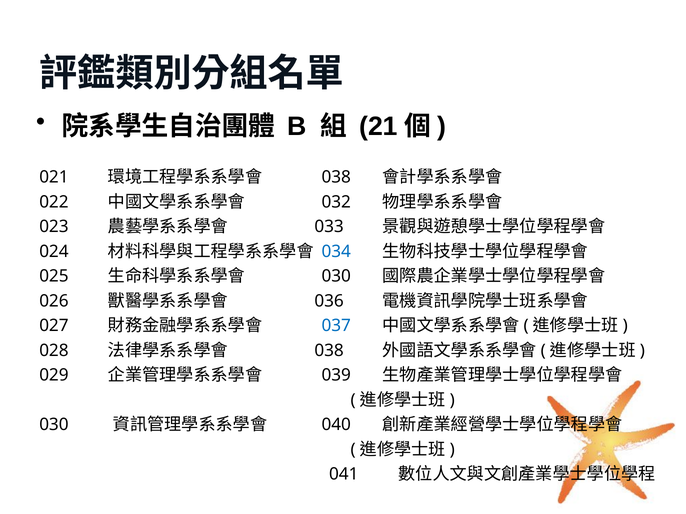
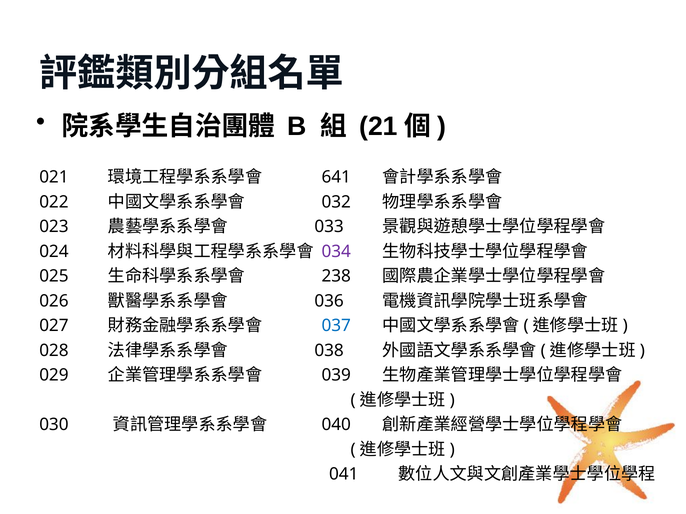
038 at (336, 177): 038 -> 641
034 colour: blue -> purple
030 at (336, 276): 030 -> 238
